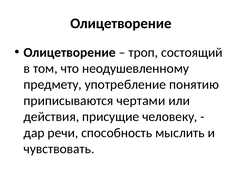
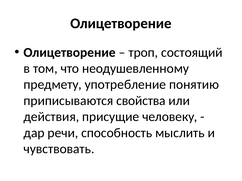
чертами: чертами -> свойства
